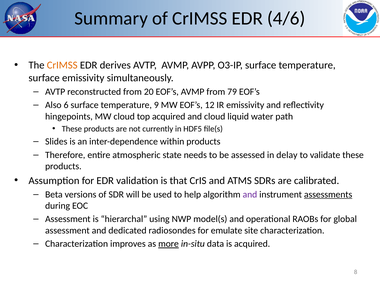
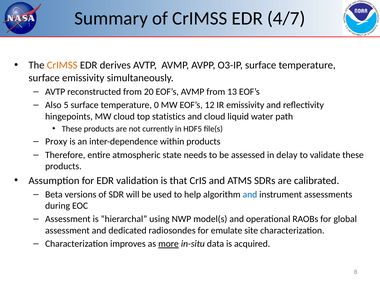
4/6: 4/6 -> 4/7
79: 79 -> 13
6: 6 -> 5
9: 9 -> 0
top acquired: acquired -> statistics
Slides: Slides -> Proxy
and at (250, 194) colour: purple -> blue
assessments underline: present -> none
